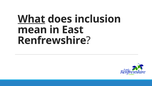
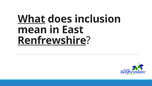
Renfrewshire underline: none -> present
